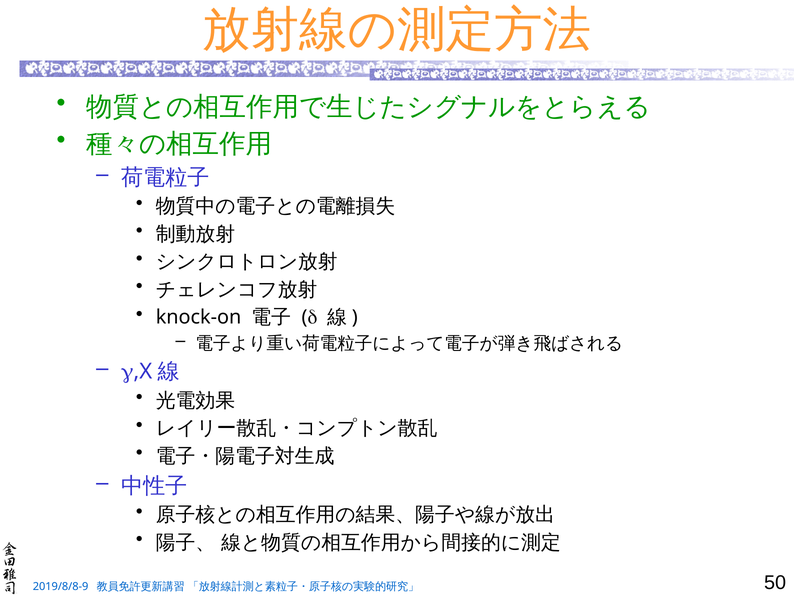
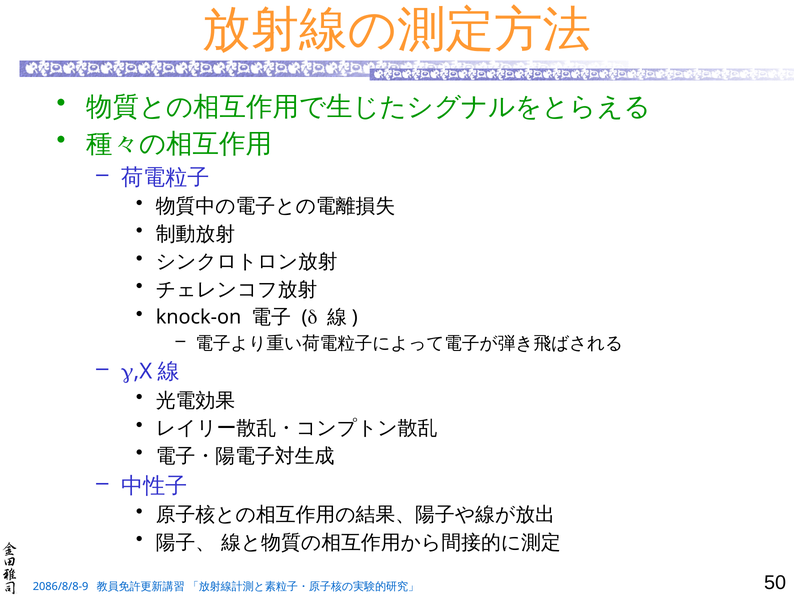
2019/8/8-9: 2019/8/8-9 -> 2086/8/8-9
